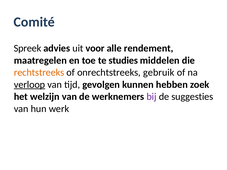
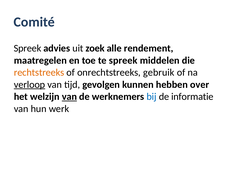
voor: voor -> zoek
te studies: studies -> spreek
zoek: zoek -> over
van at (69, 97) underline: none -> present
bij colour: purple -> blue
suggesties: suggesties -> informatie
